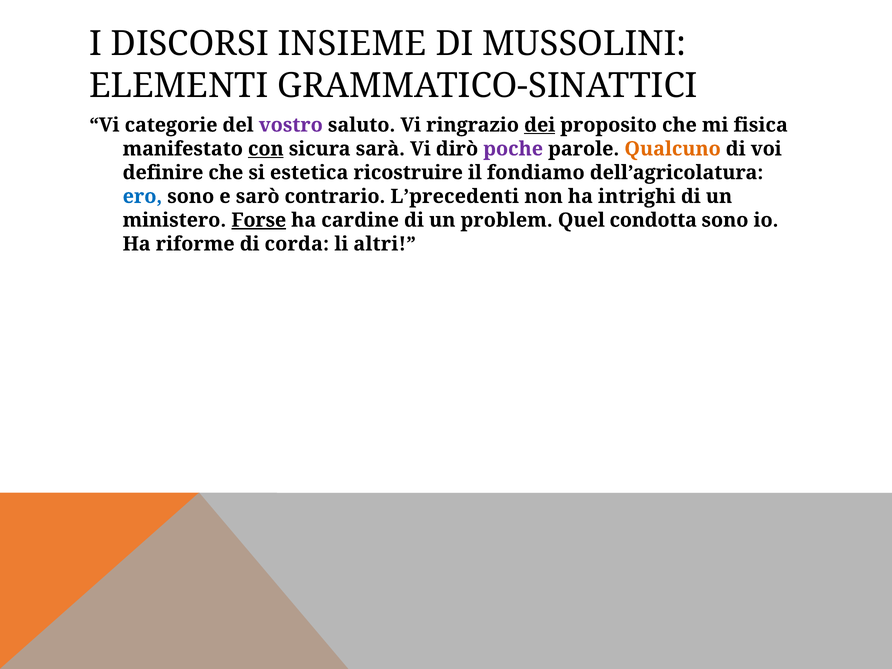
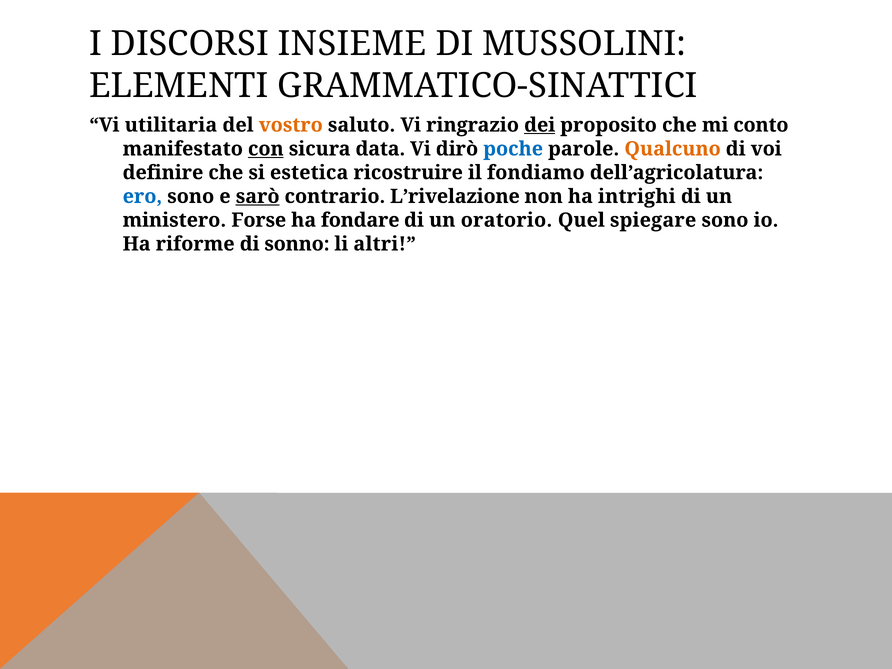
categorie: categorie -> utilitaria
vostro colour: purple -> orange
fisica: fisica -> conto
sarà: sarà -> data
poche colour: purple -> blue
sarò underline: none -> present
L’precedenti: L’precedenti -> L’rivelazione
Forse underline: present -> none
cardine: cardine -> fondare
problem: problem -> oratorio
condotta: condotta -> spiegare
corda: corda -> sonno
